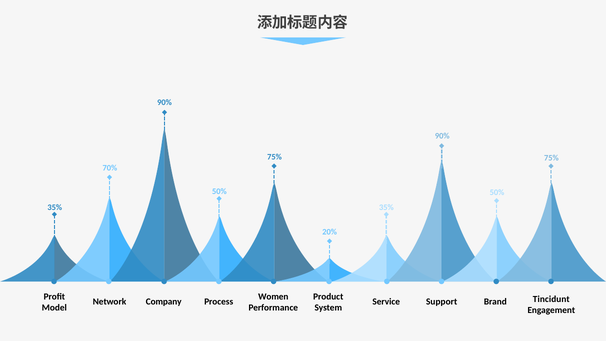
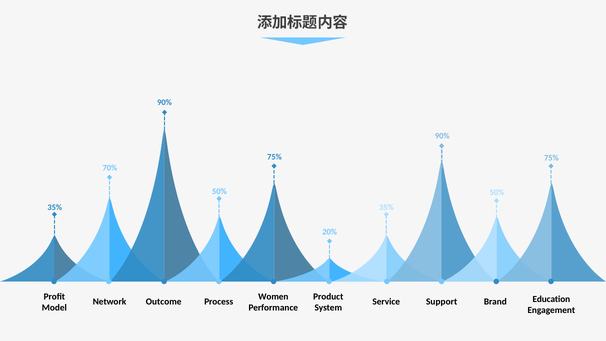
Company: Company -> Outcome
Tincidunt: Tincidunt -> Education
